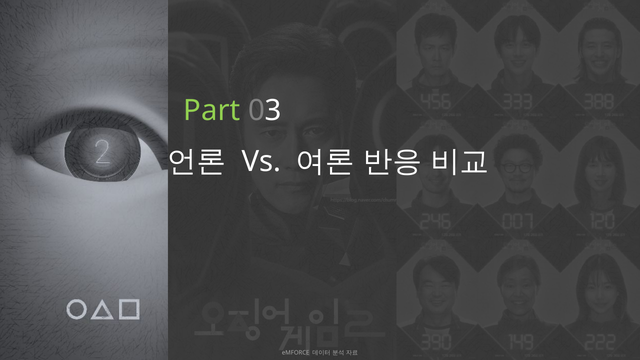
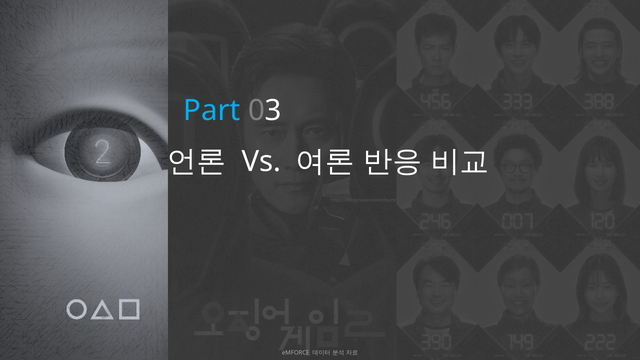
Part colour: light green -> light blue
